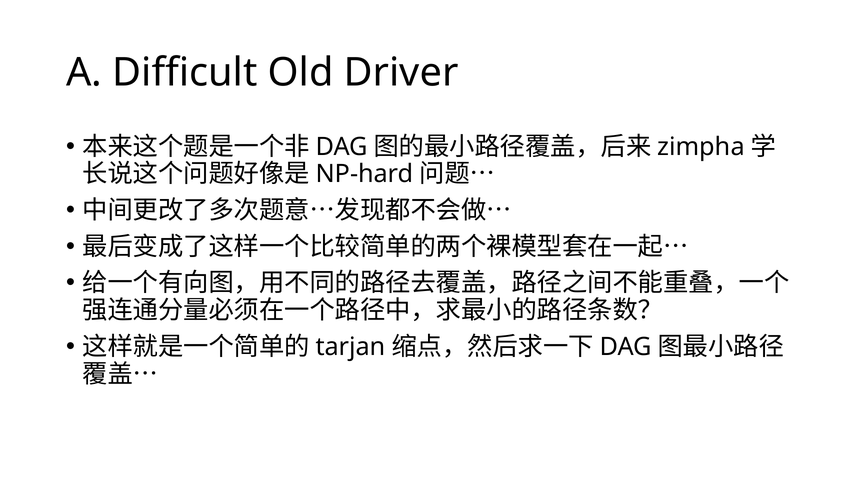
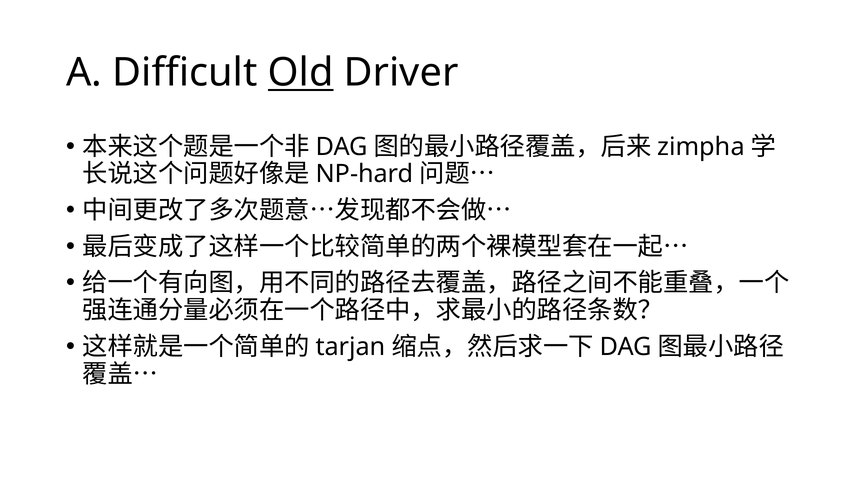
Old underline: none -> present
